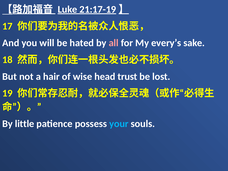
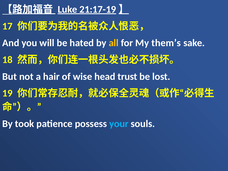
all colour: pink -> yellow
every’s: every’s -> them’s
little: little -> took
